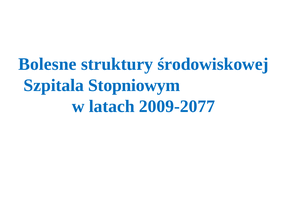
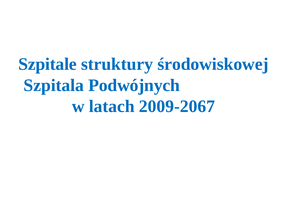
Bolesne: Bolesne -> Szpitale
Stopniowym: Stopniowym -> Podwójnych
2009-2077: 2009-2077 -> 2009-2067
